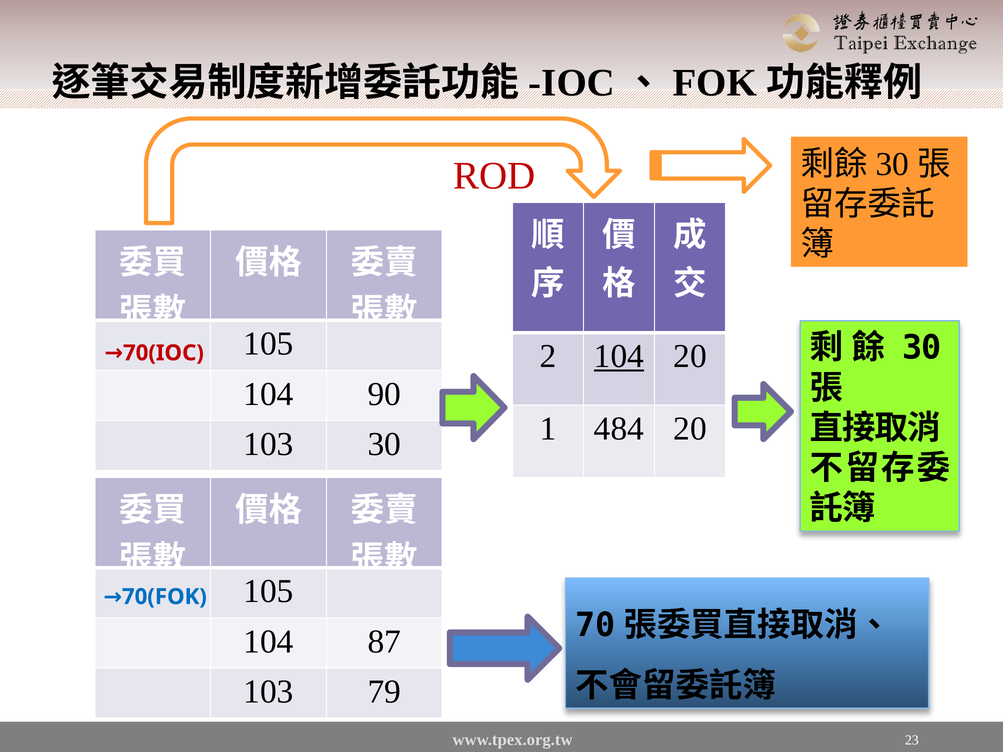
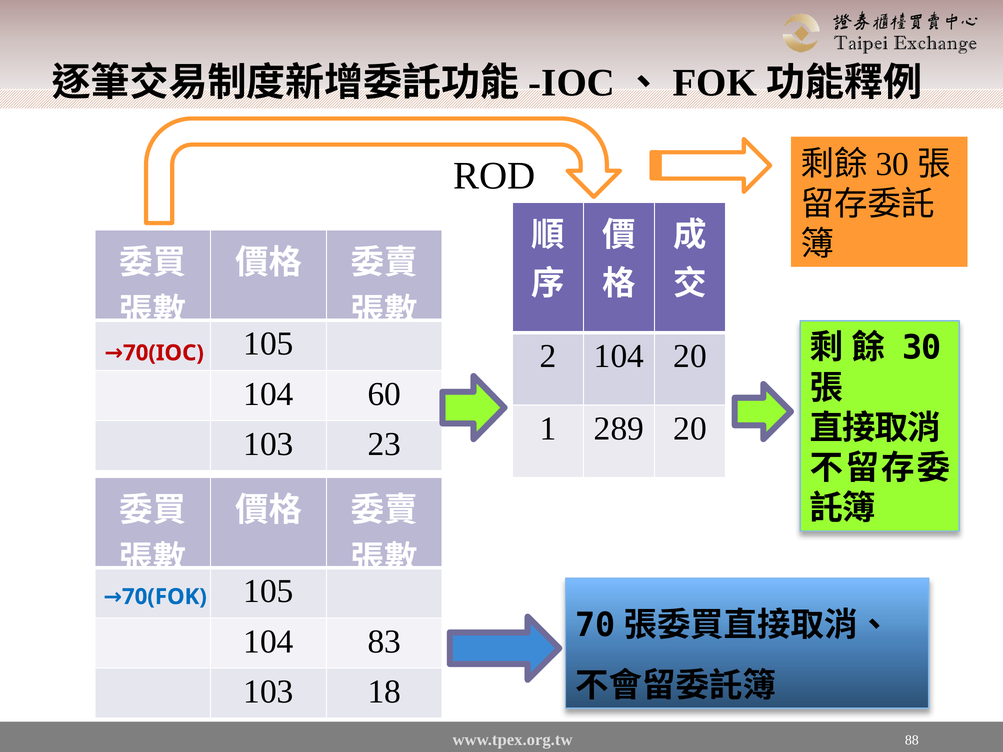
ROD colour: red -> black
104 at (619, 356) underline: present -> none
90: 90 -> 60
484: 484 -> 289
103 30: 30 -> 23
87: 87 -> 83
79: 79 -> 18
23: 23 -> 88
